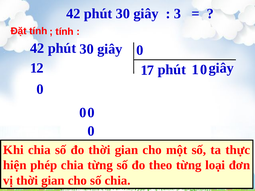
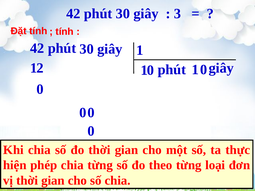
0 at (140, 50): 0 -> 1
7 at (151, 70): 7 -> 0
